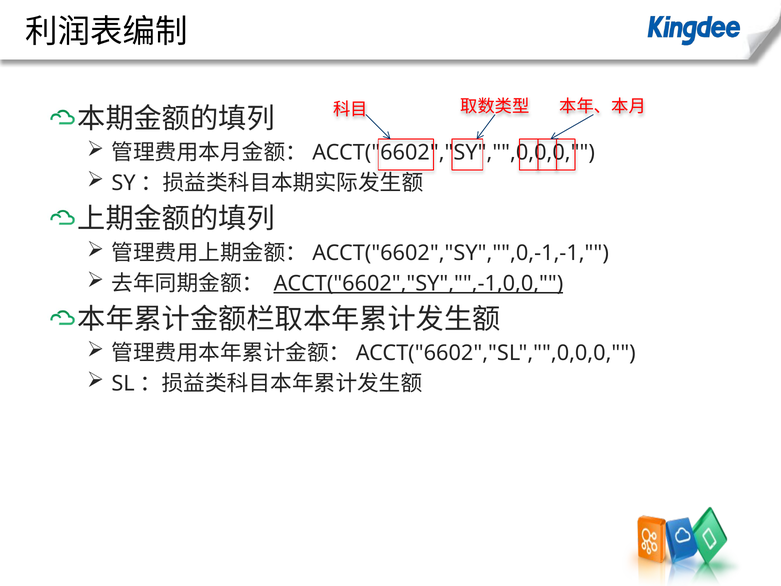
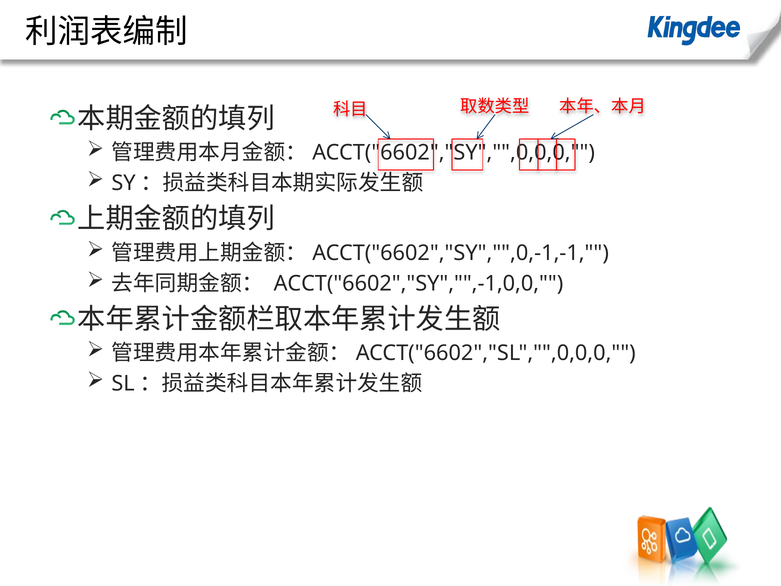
ACCT("6602","SY","",-1,0,0 underline: present -> none
